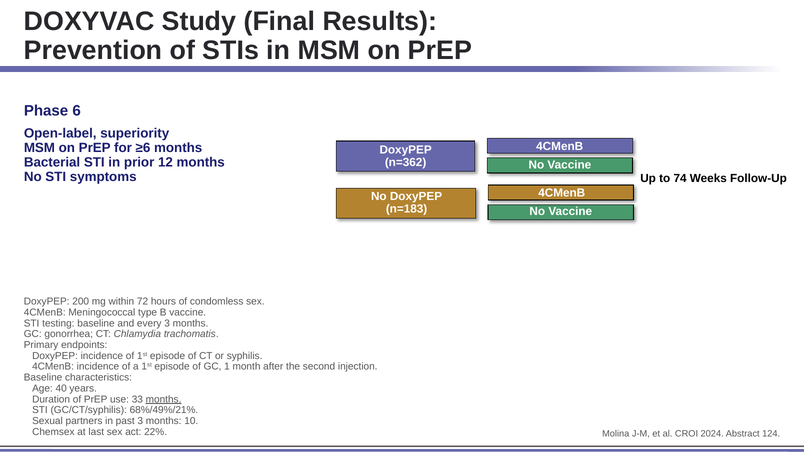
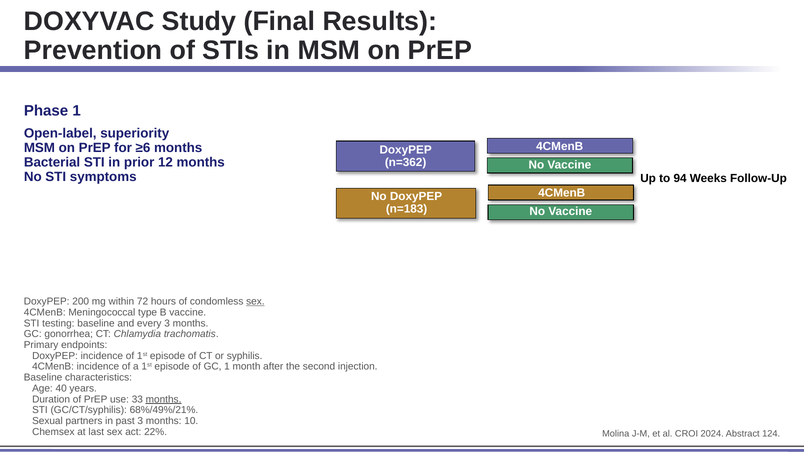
Phase 6: 6 -> 1
74: 74 -> 94
sex at (255, 302) underline: none -> present
